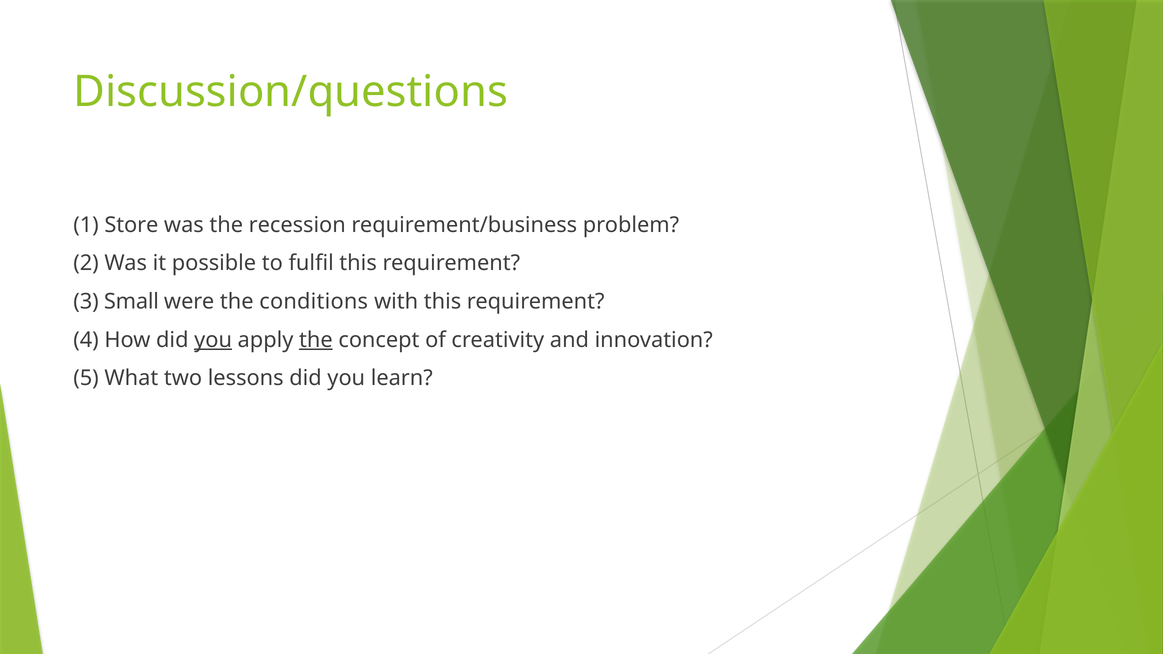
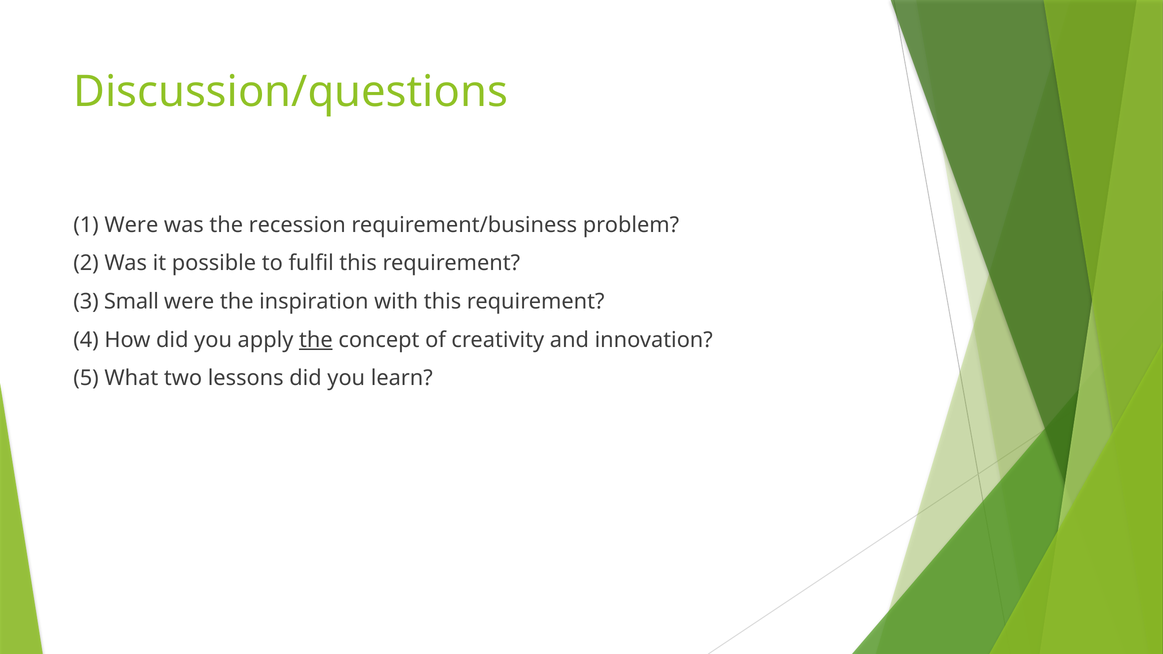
1 Store: Store -> Were
conditions: conditions -> inspiration
you at (213, 340) underline: present -> none
